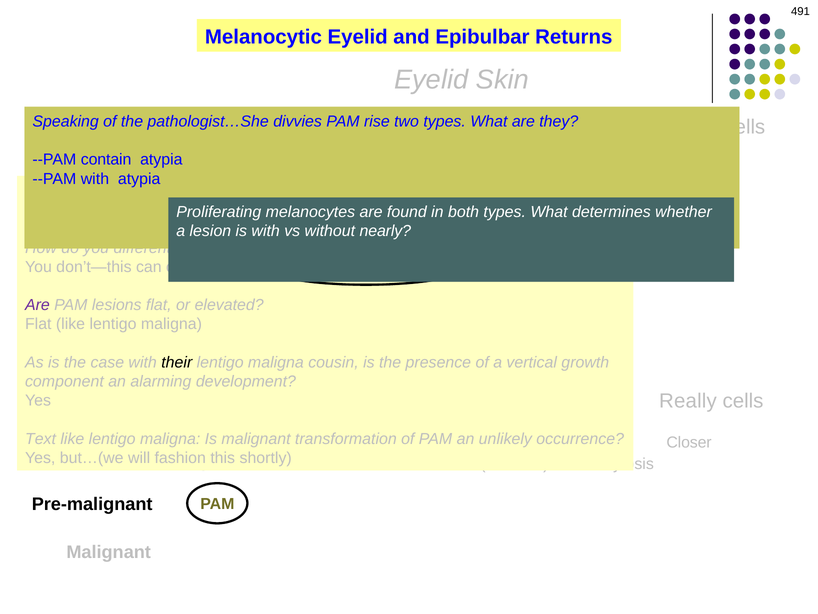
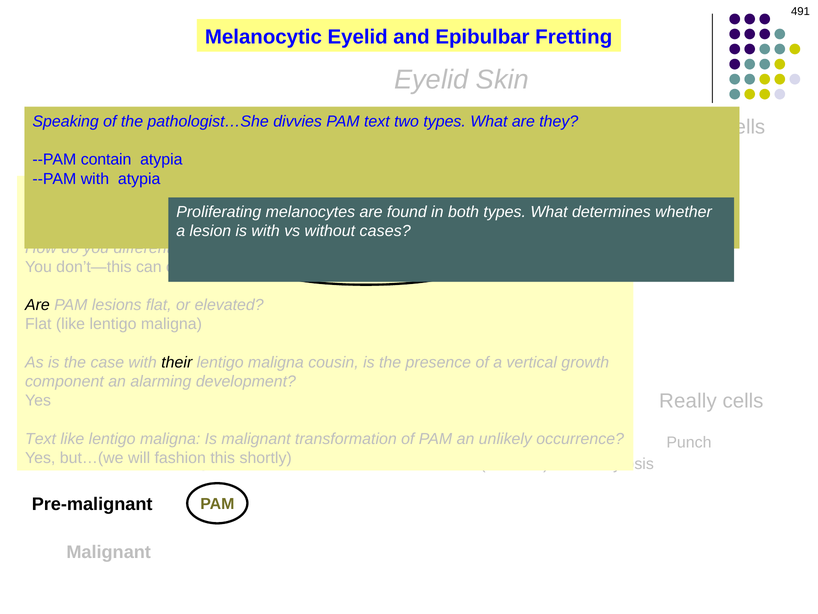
Returns: Returns -> Fretting
PAM rise: rise -> text
nearly: nearly -> cases
Are at (37, 305) colour: purple -> black
Closer: Closer -> Punch
